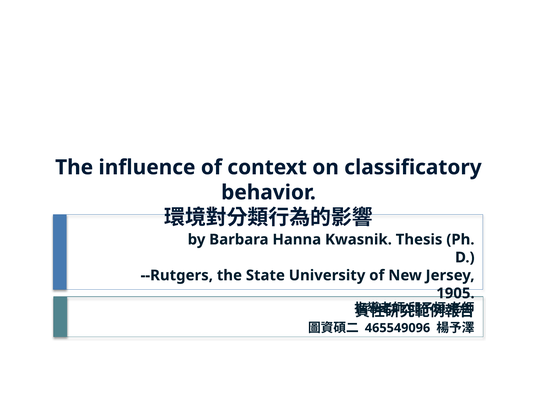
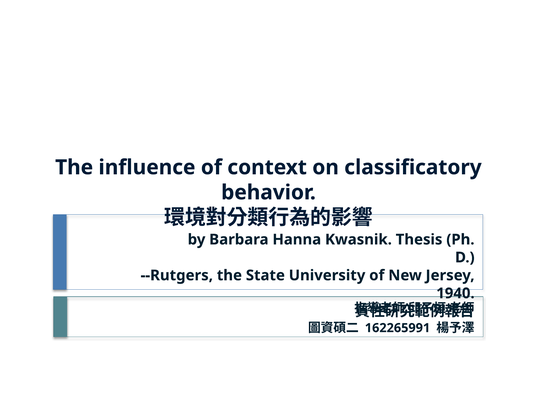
1905: 1905 -> 1940
465549096: 465549096 -> 162265991
